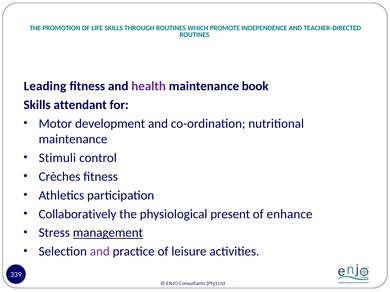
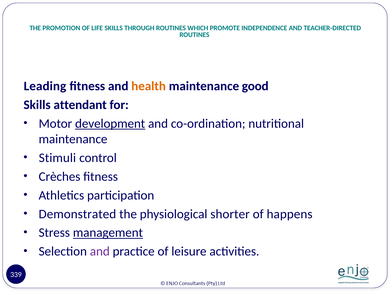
health colour: purple -> orange
book: book -> good
development underline: none -> present
Collaboratively: Collaboratively -> Demonstrated
present: present -> shorter
enhance: enhance -> happens
